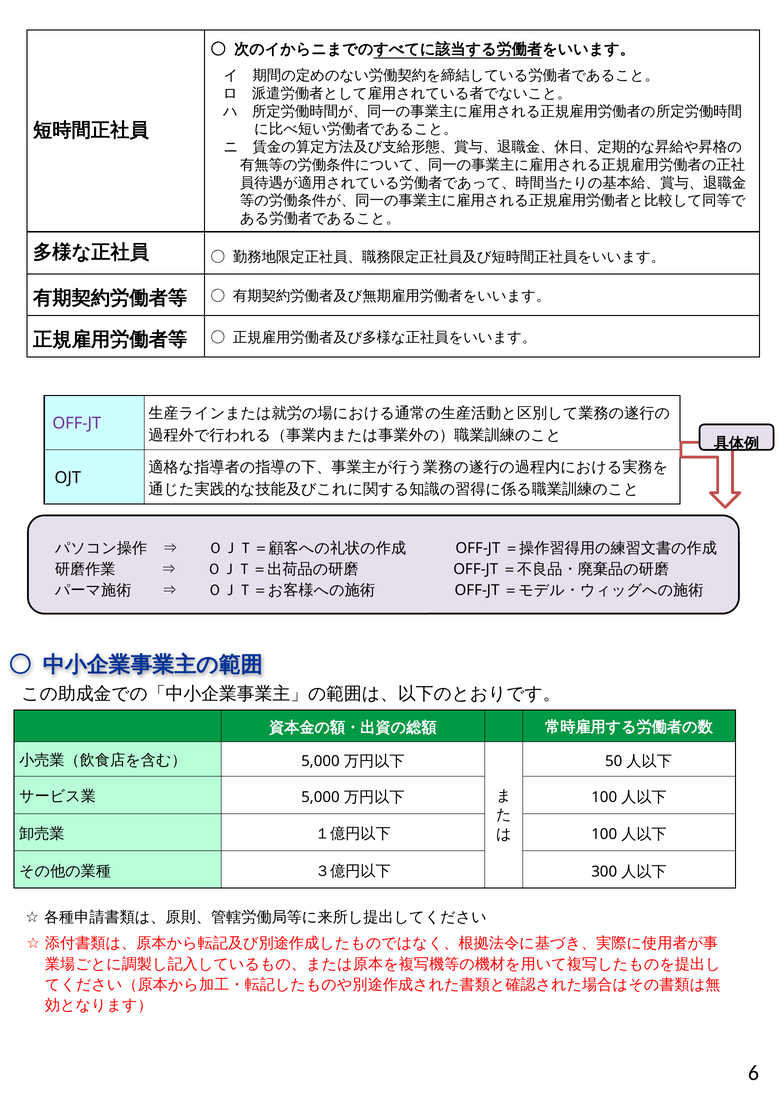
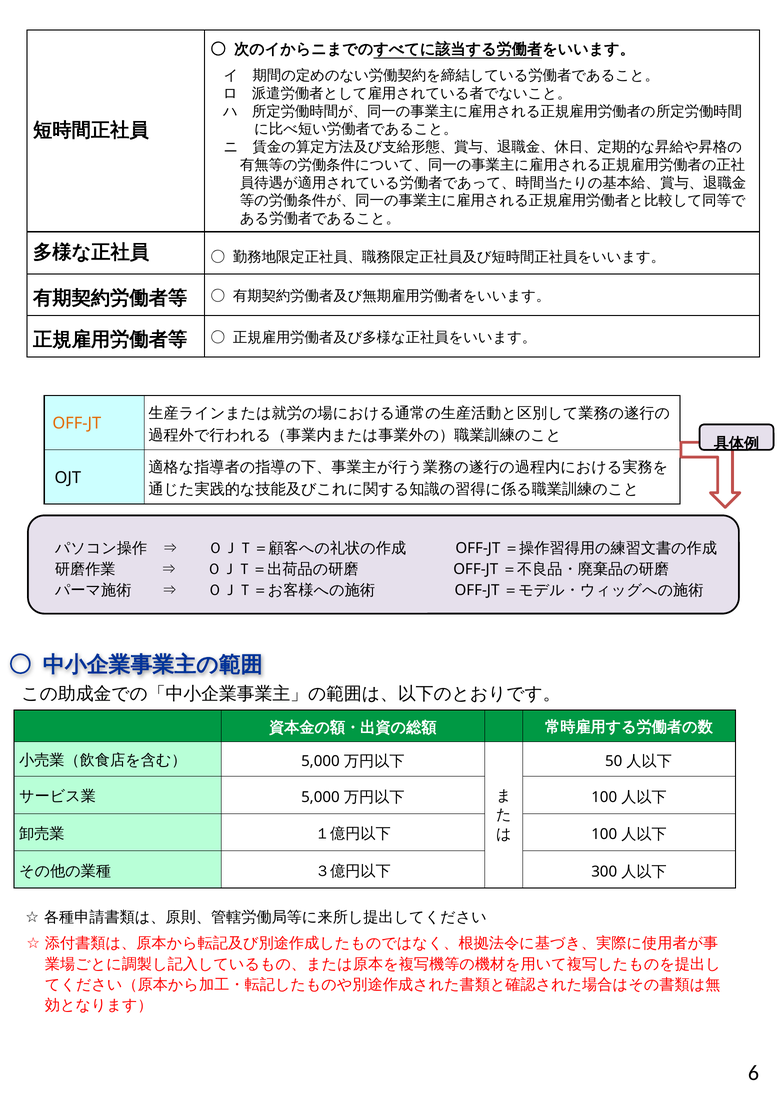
OFF-JT colour: purple -> orange
